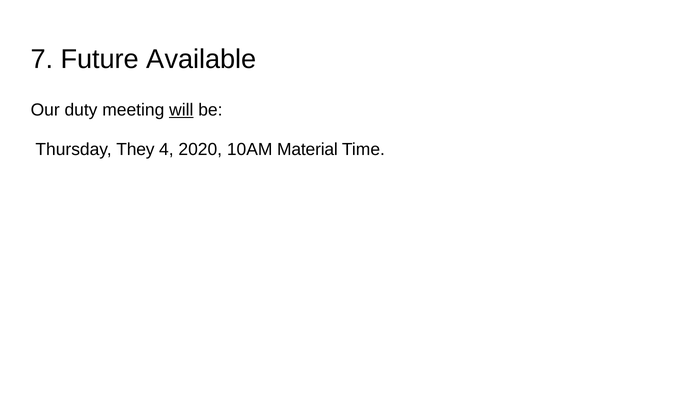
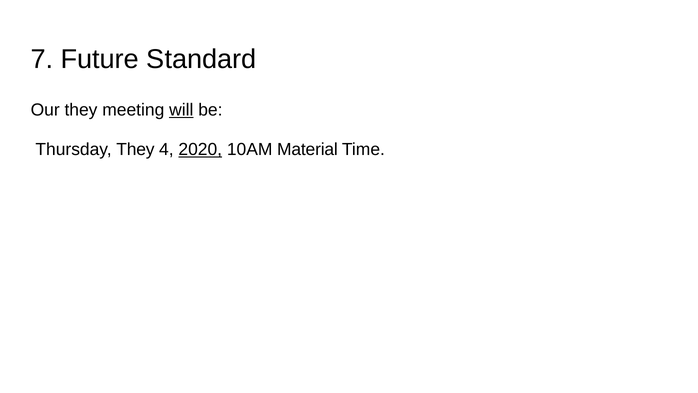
Available: Available -> Standard
Our duty: duty -> they
2020 underline: none -> present
